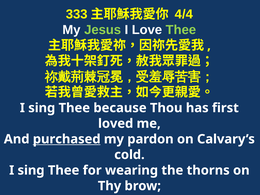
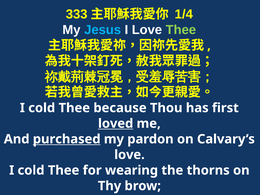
4/4: 4/4 -> 1/4
Jesus at (103, 30) colour: light green -> light blue
sing at (42, 108): sing -> cold
loved at (116, 124) underline: none -> present
cold at (129, 155): cold -> love
sing at (31, 170): sing -> cold
